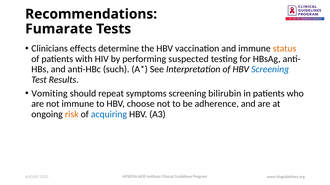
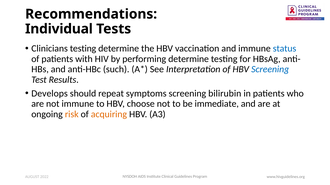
Fumarate: Fumarate -> Individual
Clinicians effects: effects -> testing
status colour: orange -> blue
performing suspected: suspected -> determine
Vomiting: Vomiting -> Develops
adherence: adherence -> immediate
acquiring colour: blue -> orange
